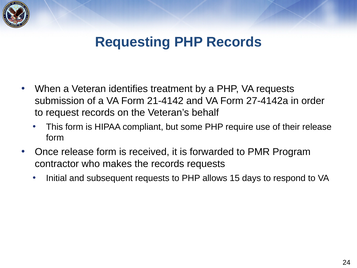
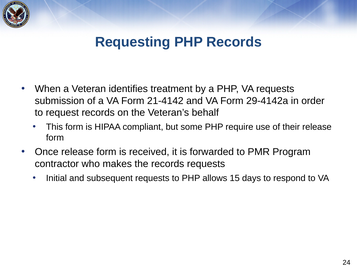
27-4142a: 27-4142a -> 29-4142a
